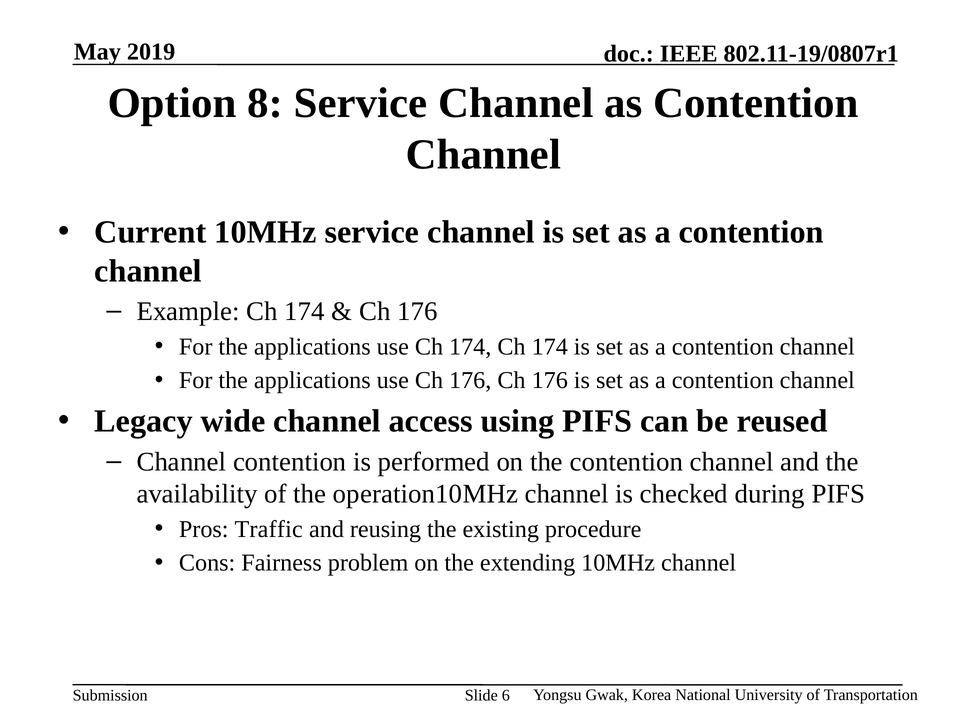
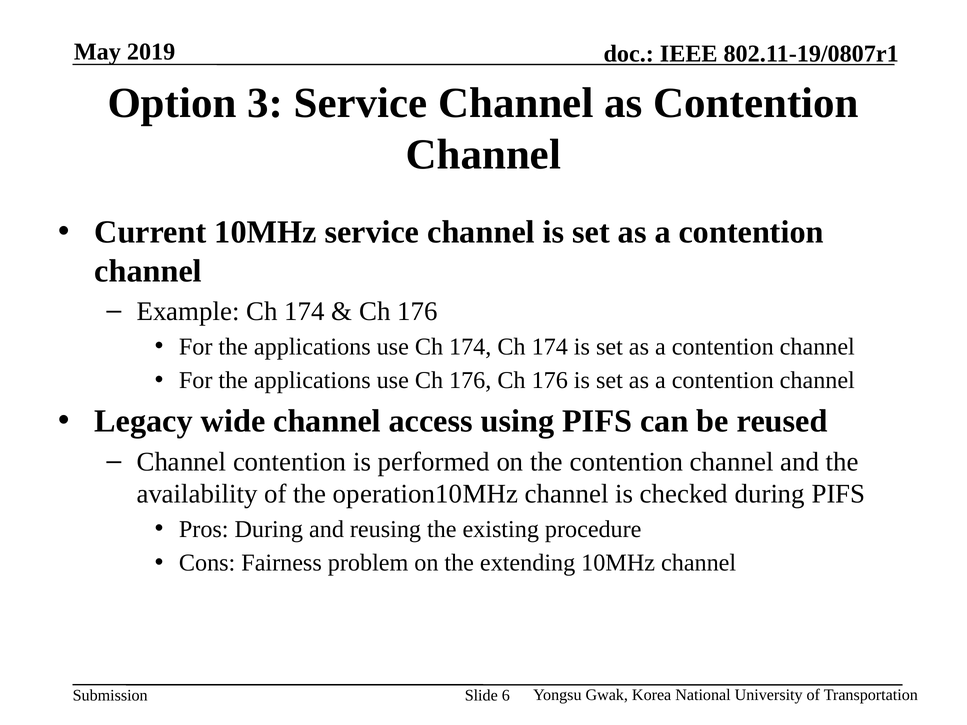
8: 8 -> 3
Pros Traffic: Traffic -> During
